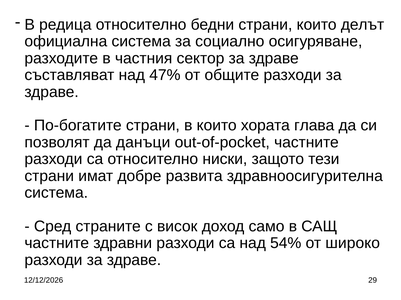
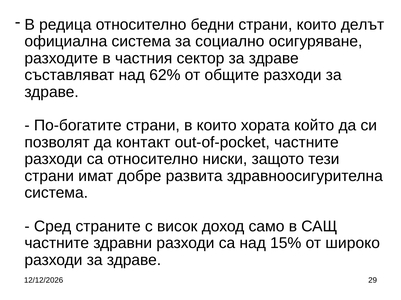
47%: 47% -> 62%
глава: глава -> който
данъци: данъци -> контакт
54%: 54% -> 15%
